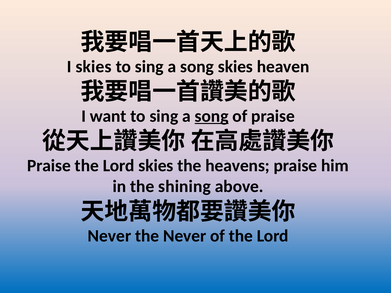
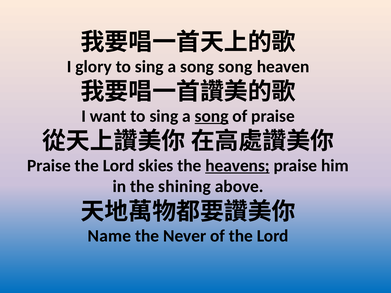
I skies: skies -> glory
song skies: skies -> song
heavens underline: none -> present
Never at (109, 236): Never -> Name
